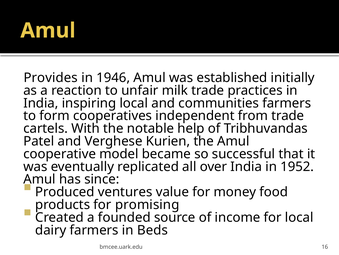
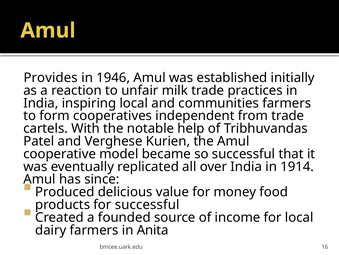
1952: 1952 -> 1914
ventures: ventures -> delicious
for promising: promising -> successful
Beds: Beds -> Anita
